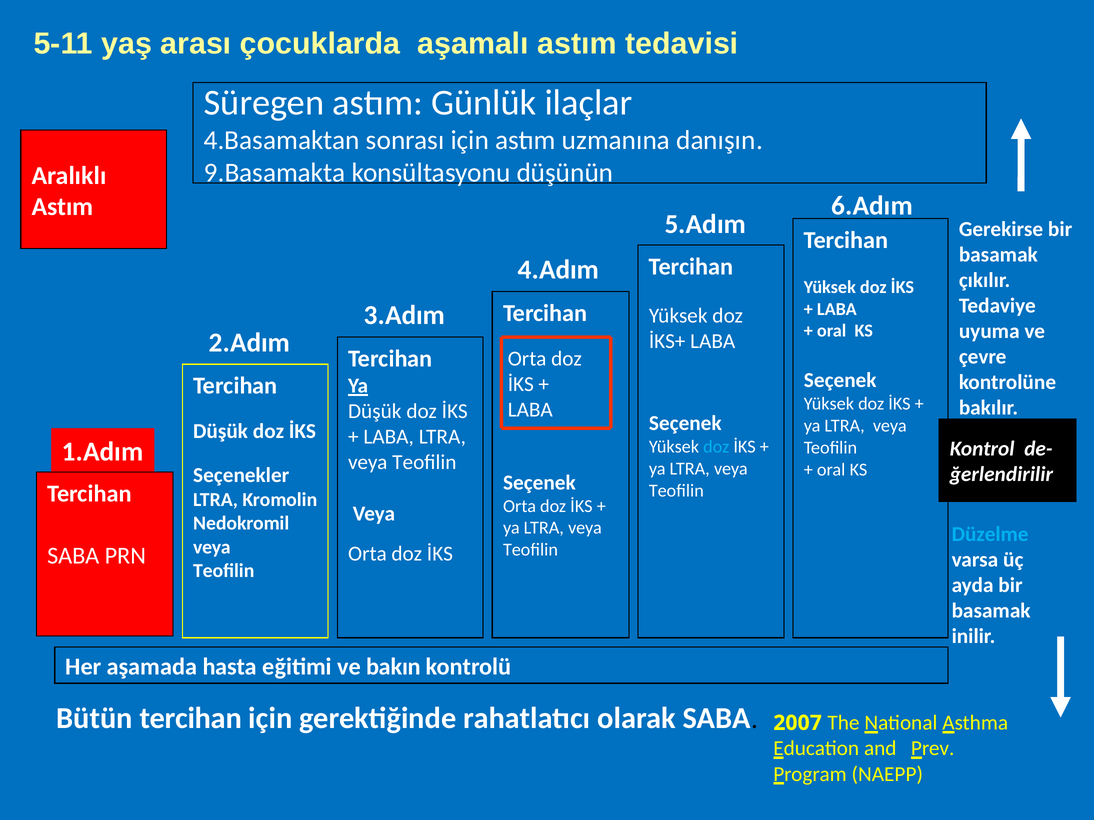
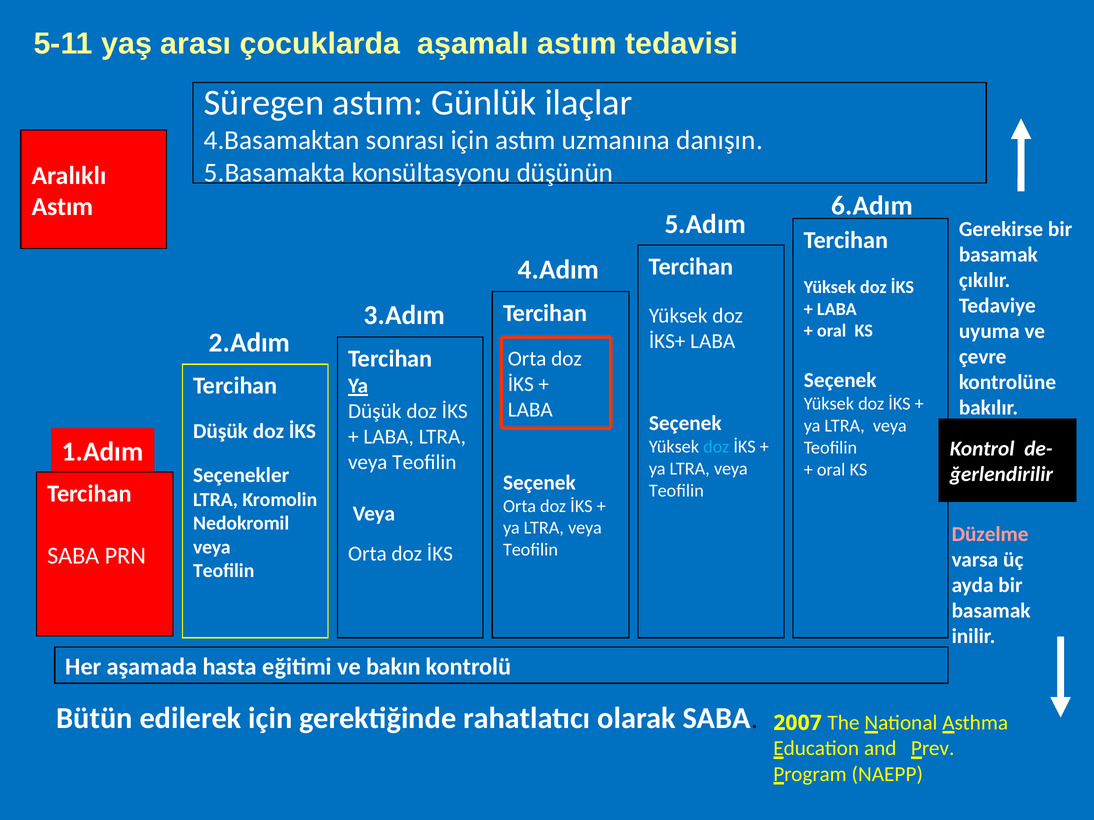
9.Basamakta: 9.Basamakta -> 5.Basamakta
Düzelme colour: light blue -> pink
Bütün tercihan: tercihan -> edilerek
